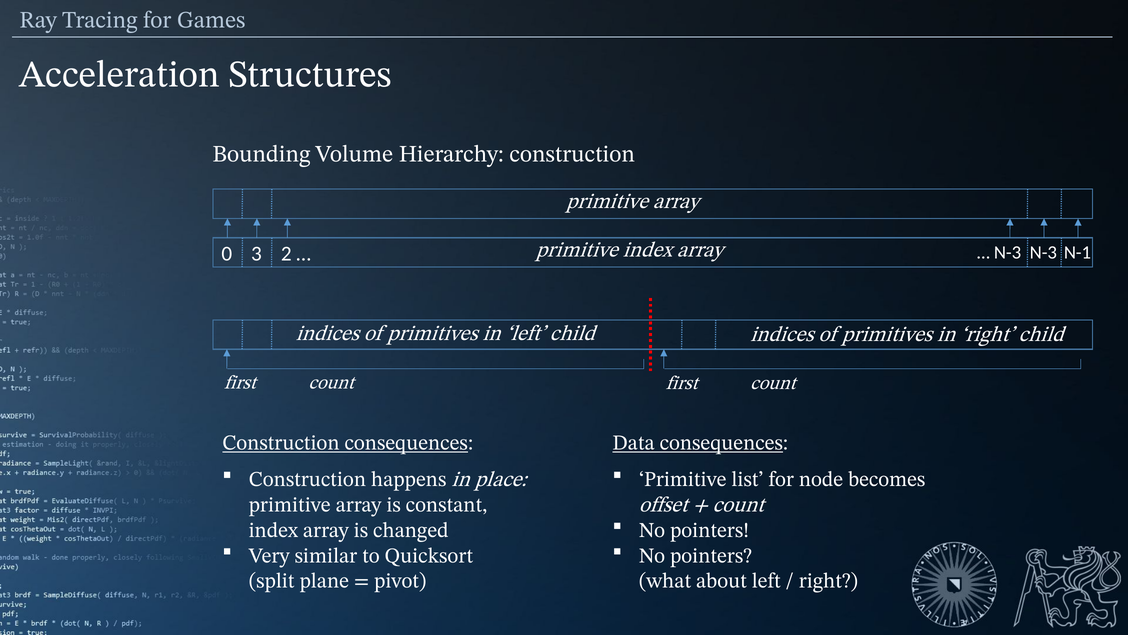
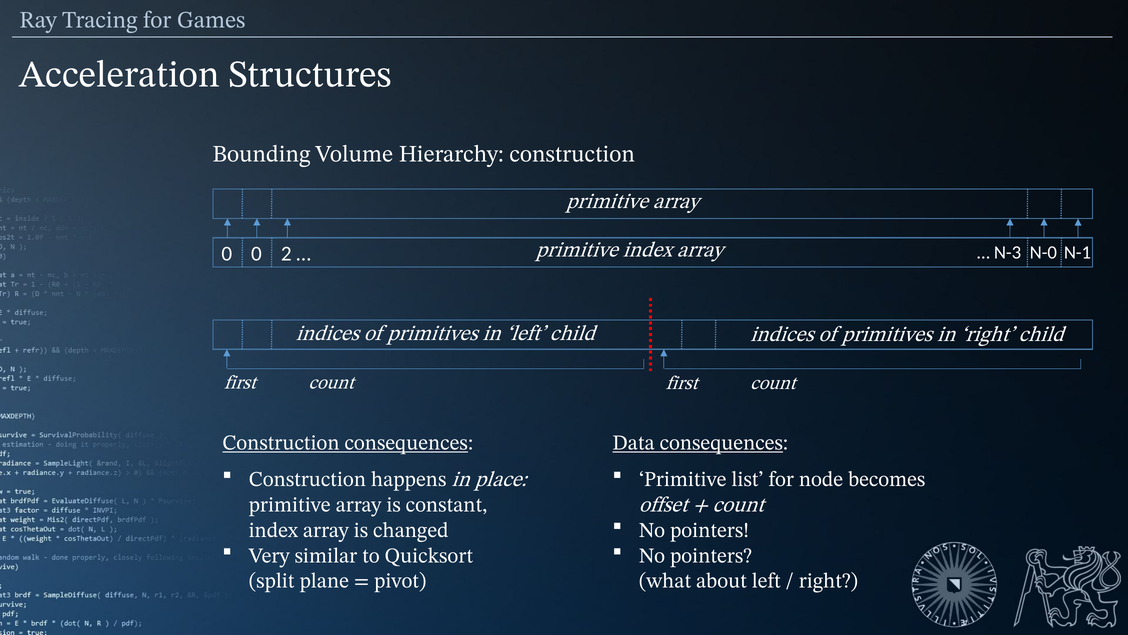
0 3: 3 -> 0
N-3 N-3: N-3 -> N-0
